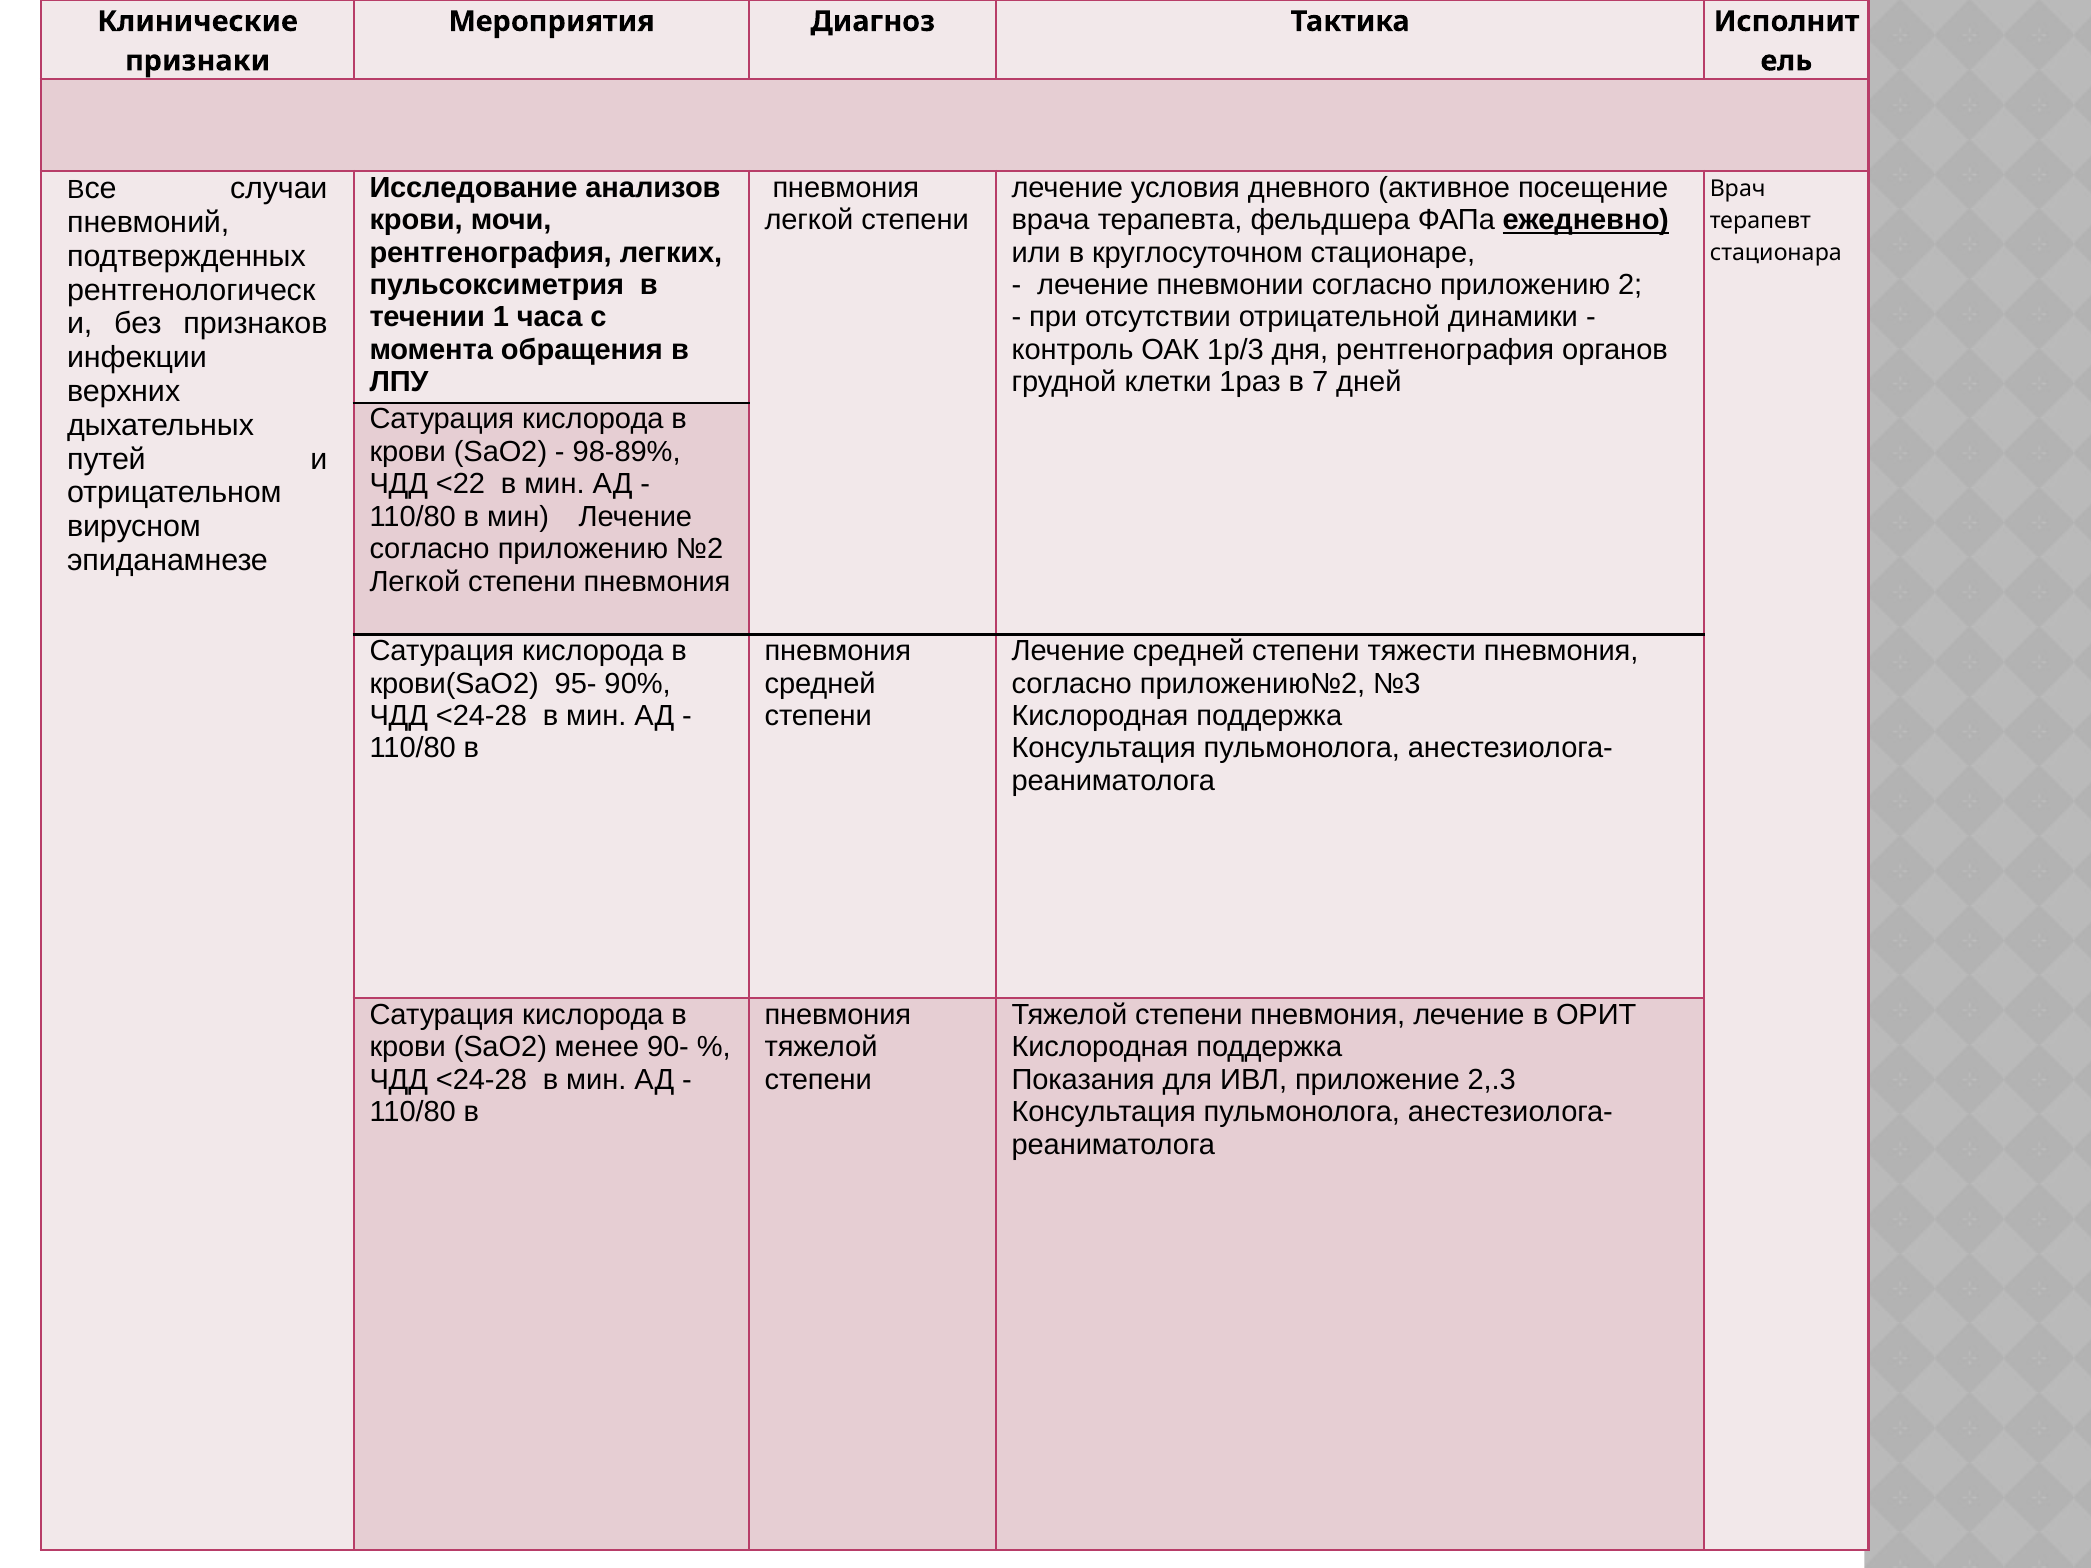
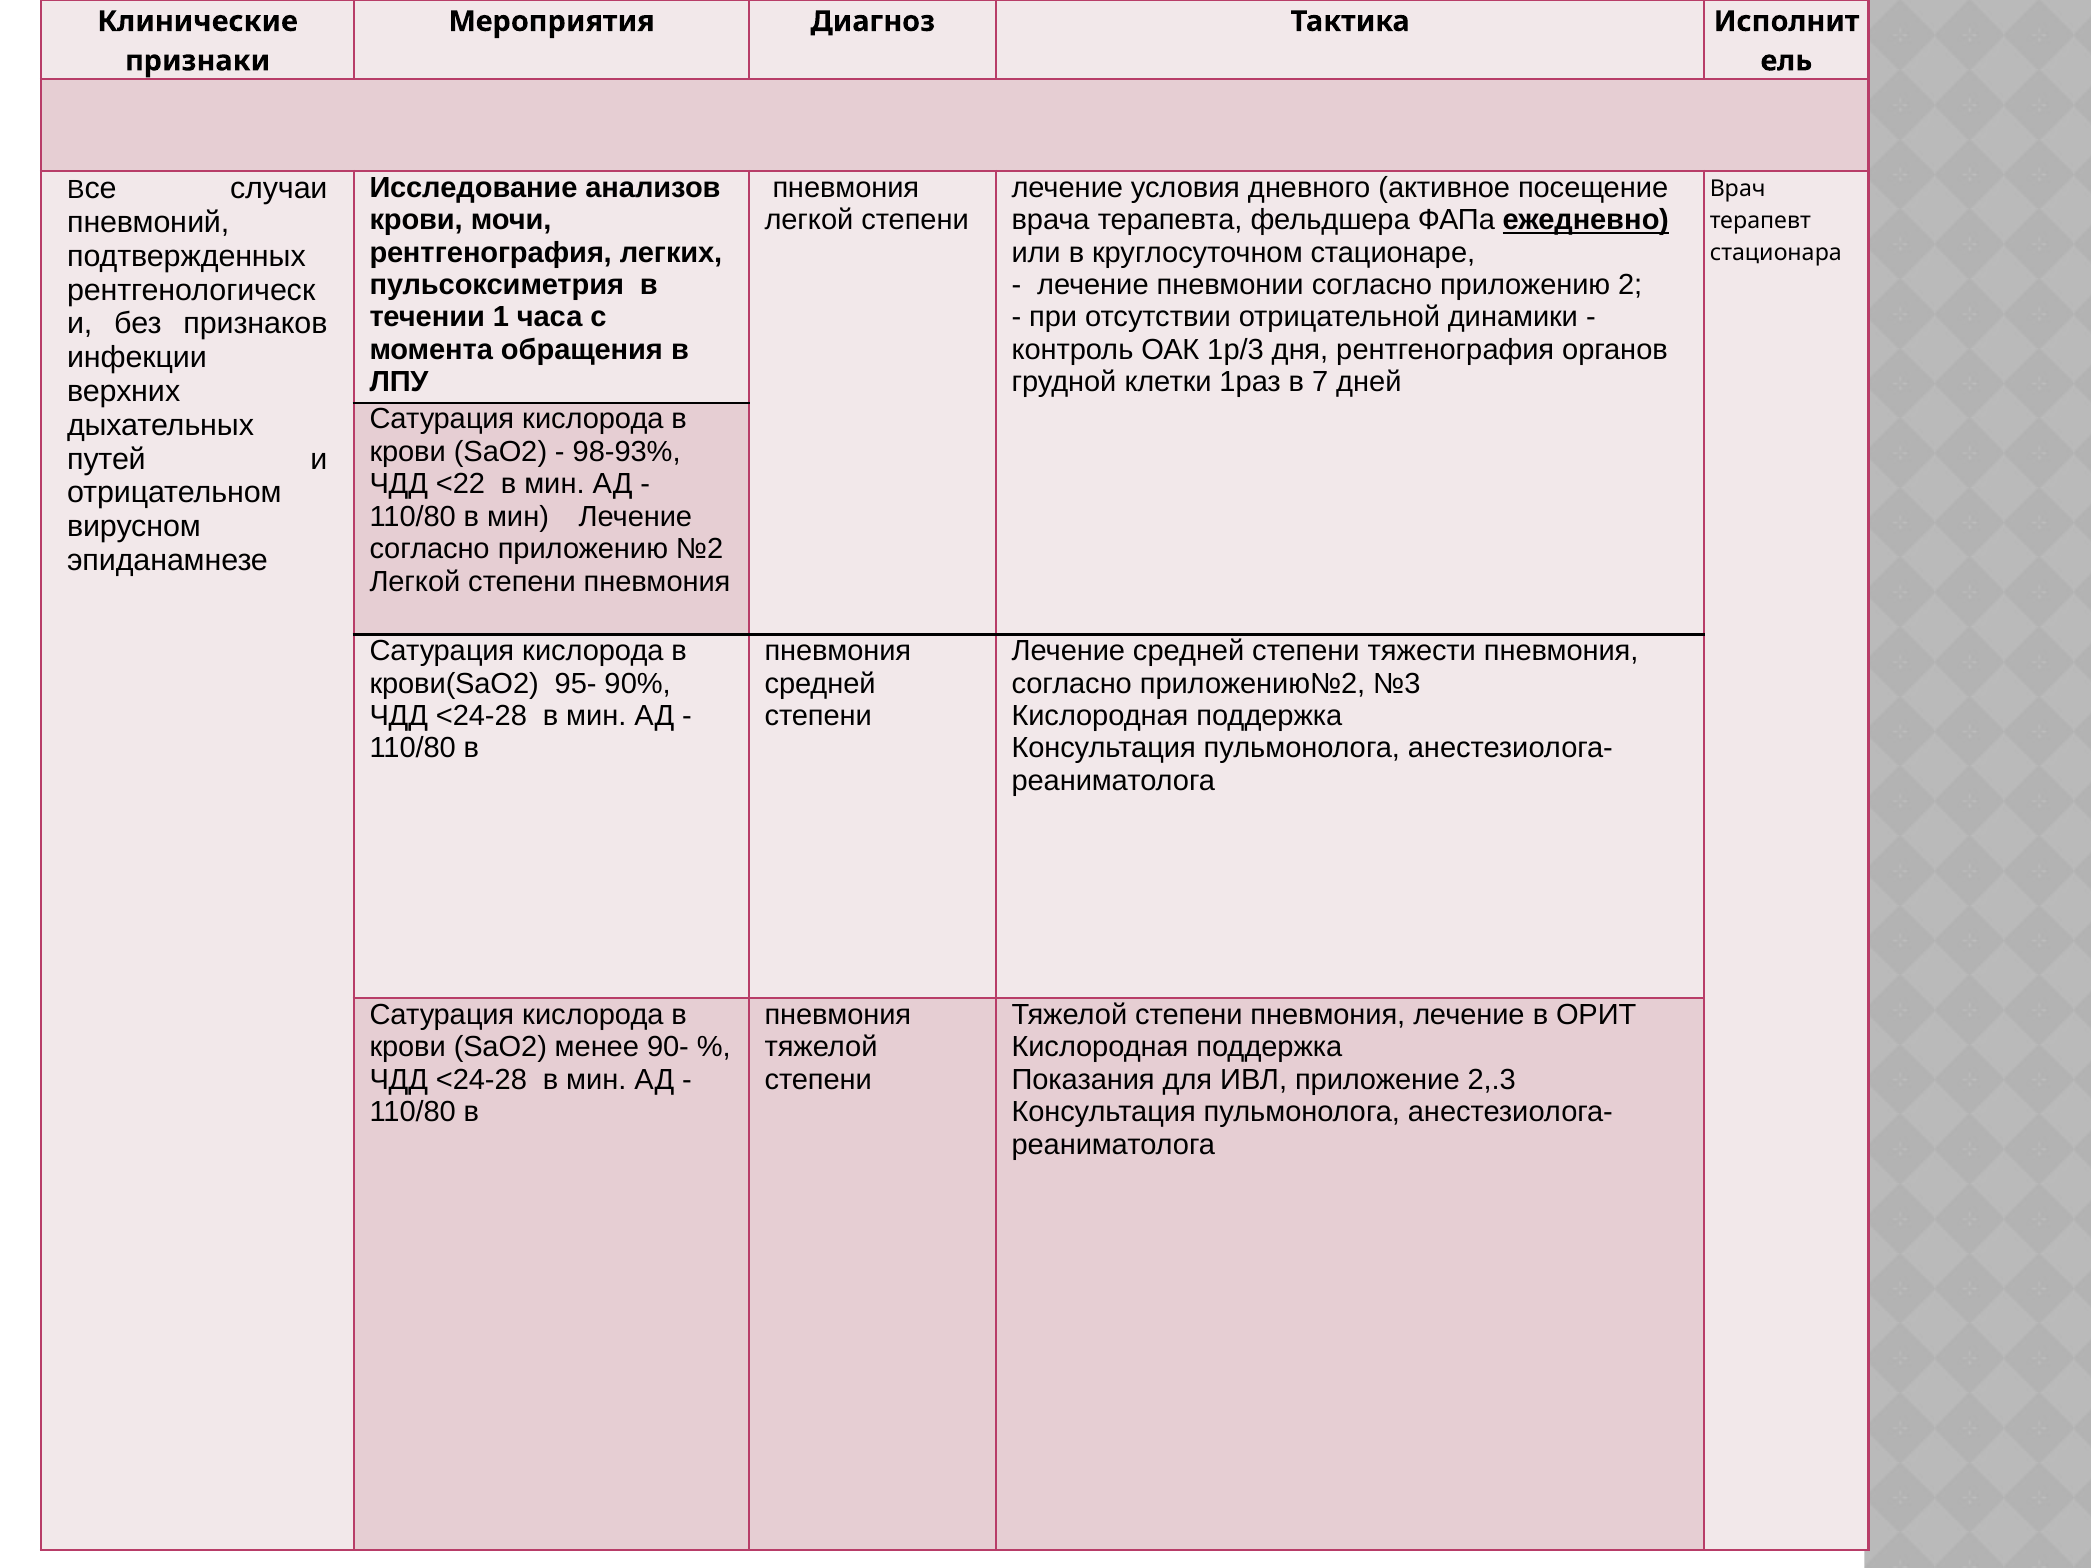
98-89%: 98-89% -> 98-93%
